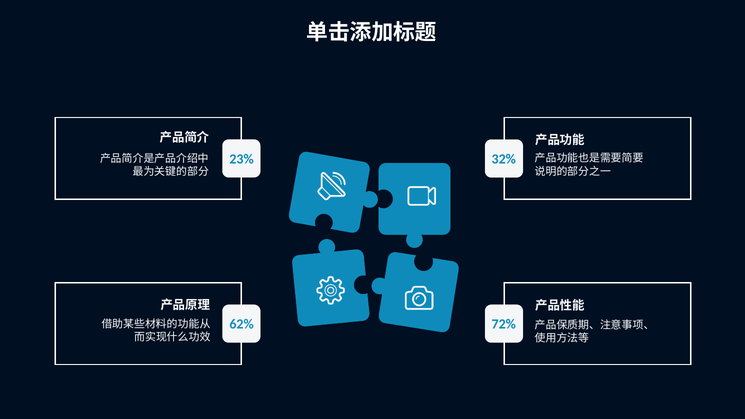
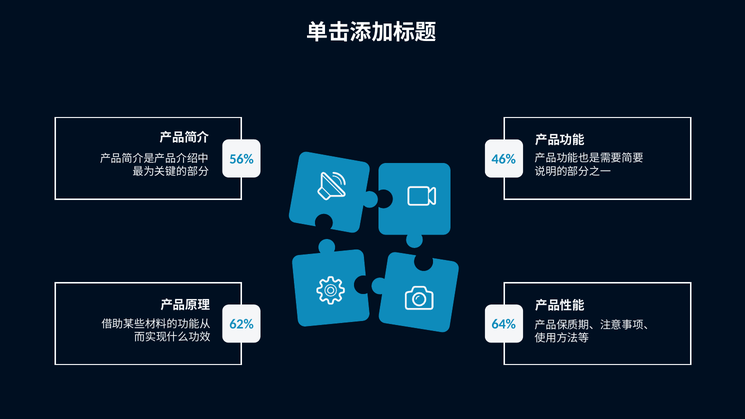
23%: 23% -> 56%
32%: 32% -> 46%
72%: 72% -> 64%
